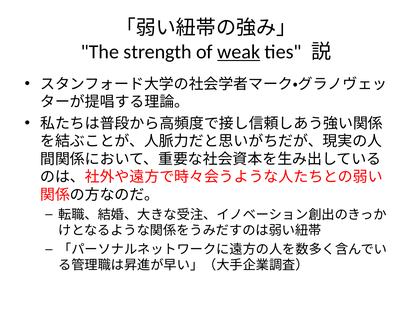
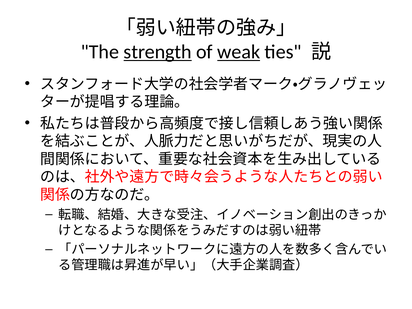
strength underline: none -> present
